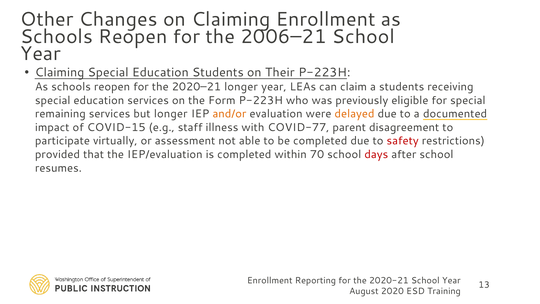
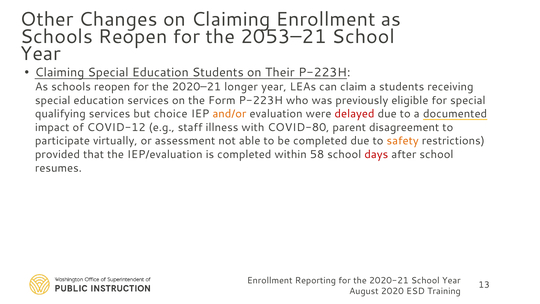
2006–21: 2006–21 -> 2053–21
remaining: remaining -> qualifying
but longer: longer -> choice
delayed colour: orange -> red
COVID-15: COVID-15 -> COVID-12
COVID-77: COVID-77 -> COVID-80
safety colour: red -> orange
70: 70 -> 58
